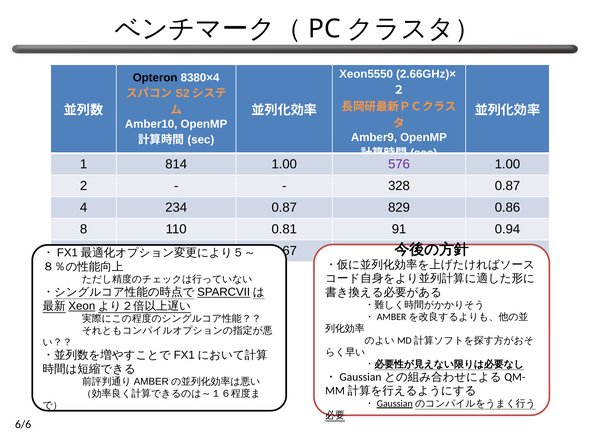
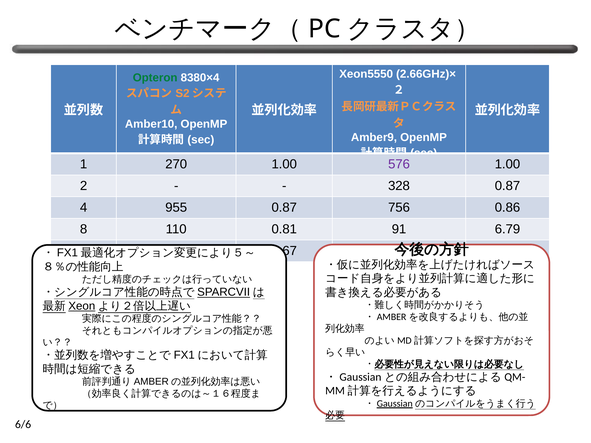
Opteron colour: black -> green
814: 814 -> 270
234: 234 -> 955
829: 829 -> 756
0.94: 0.94 -> 6.79
